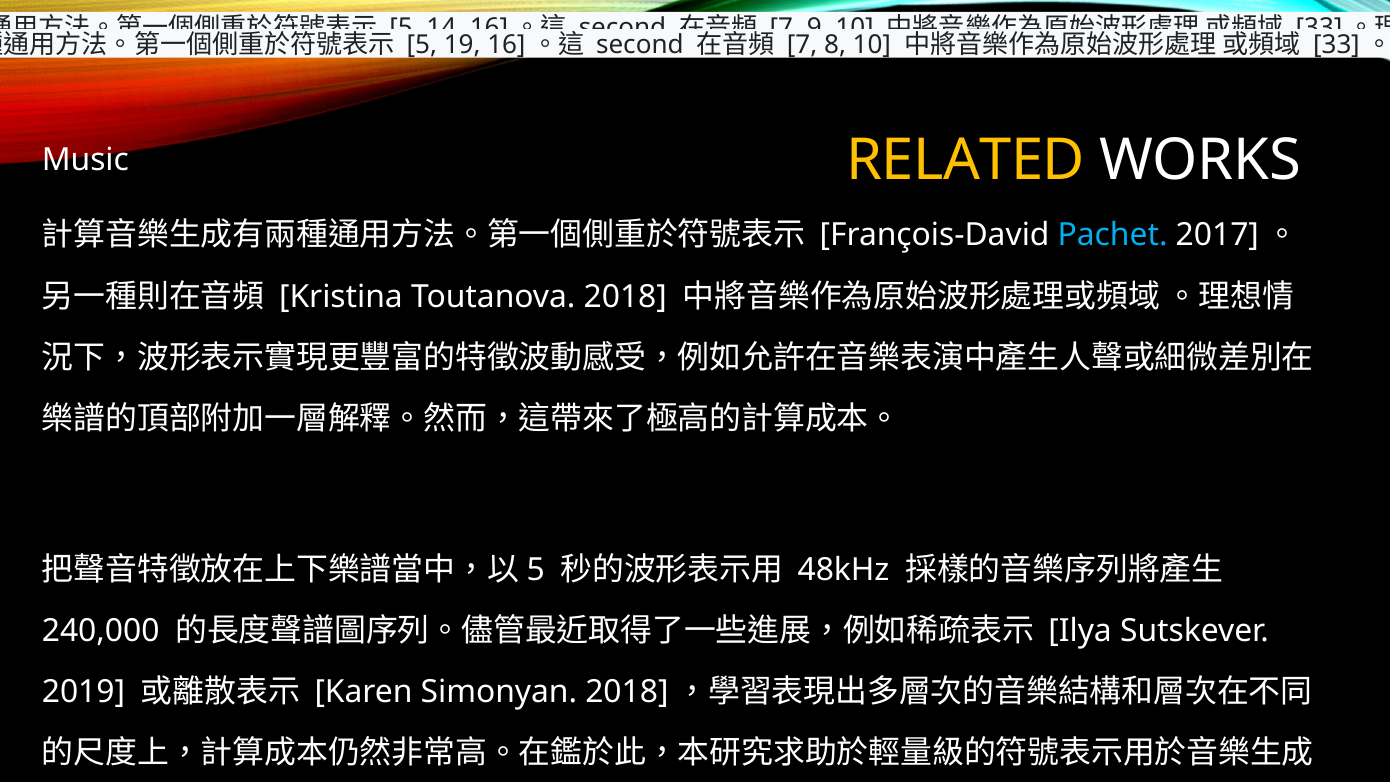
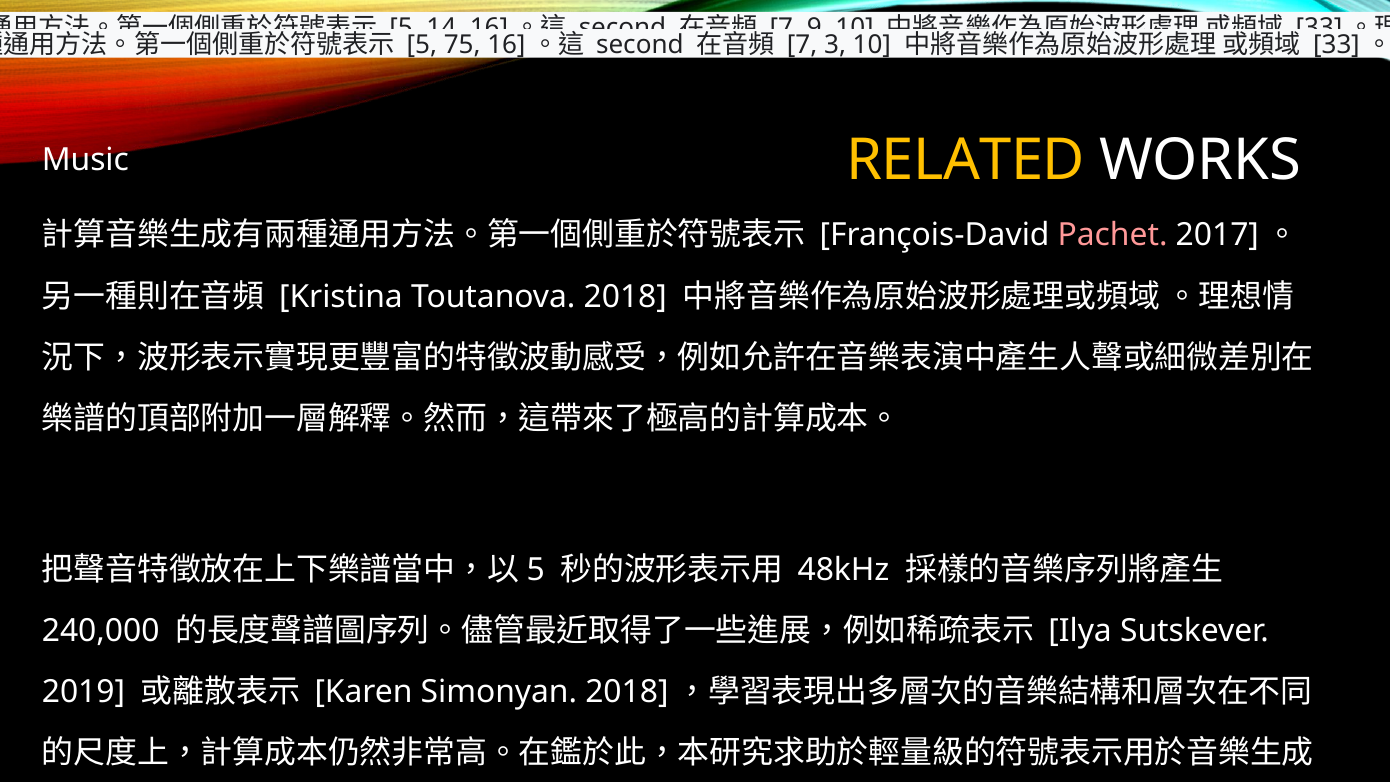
19: 19 -> 75
8: 8 -> 3
Pachet colour: light blue -> pink
